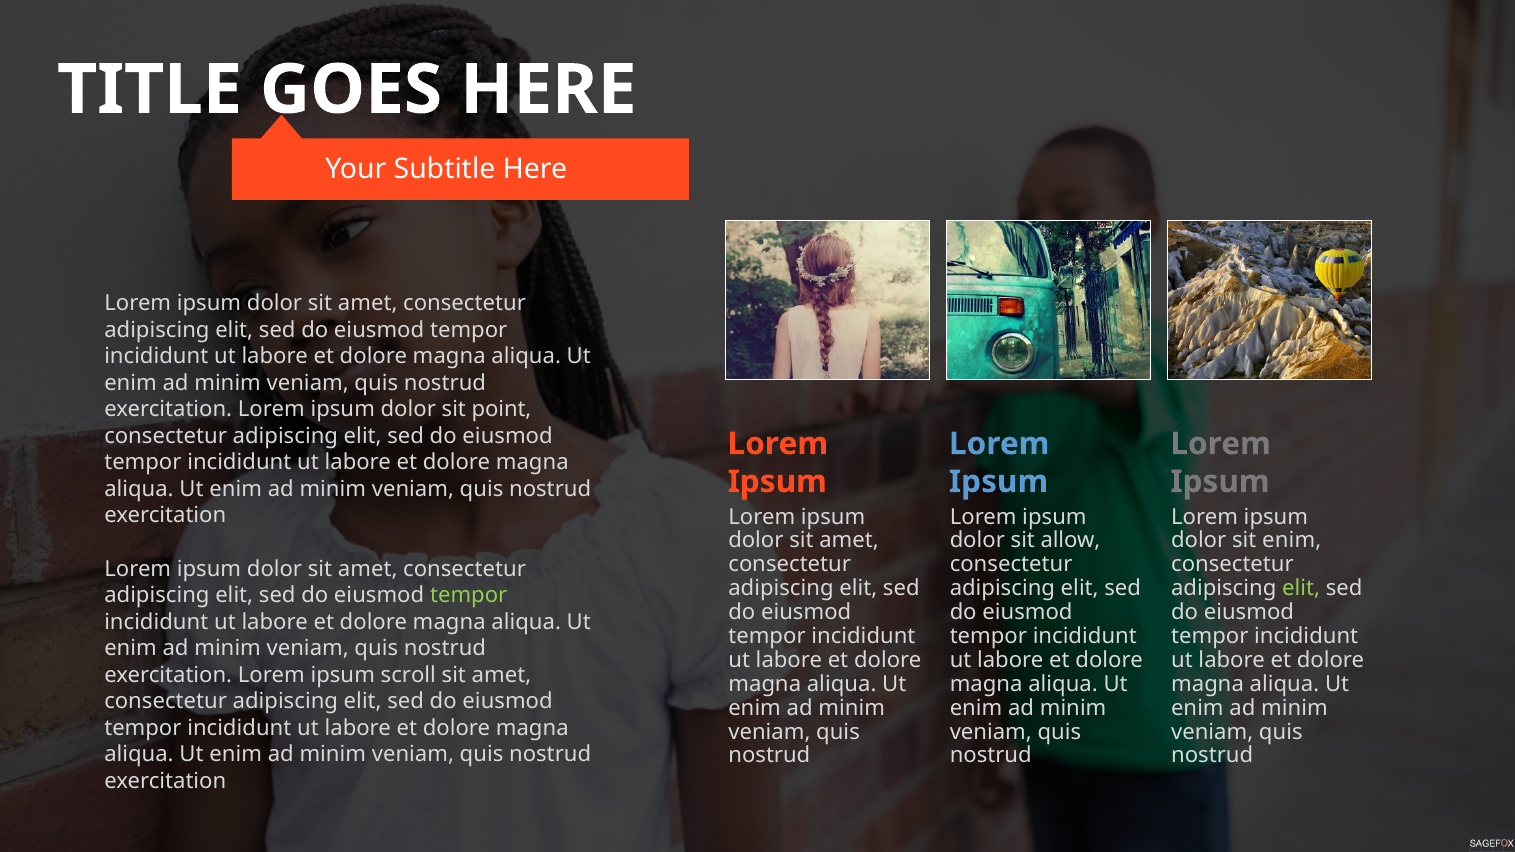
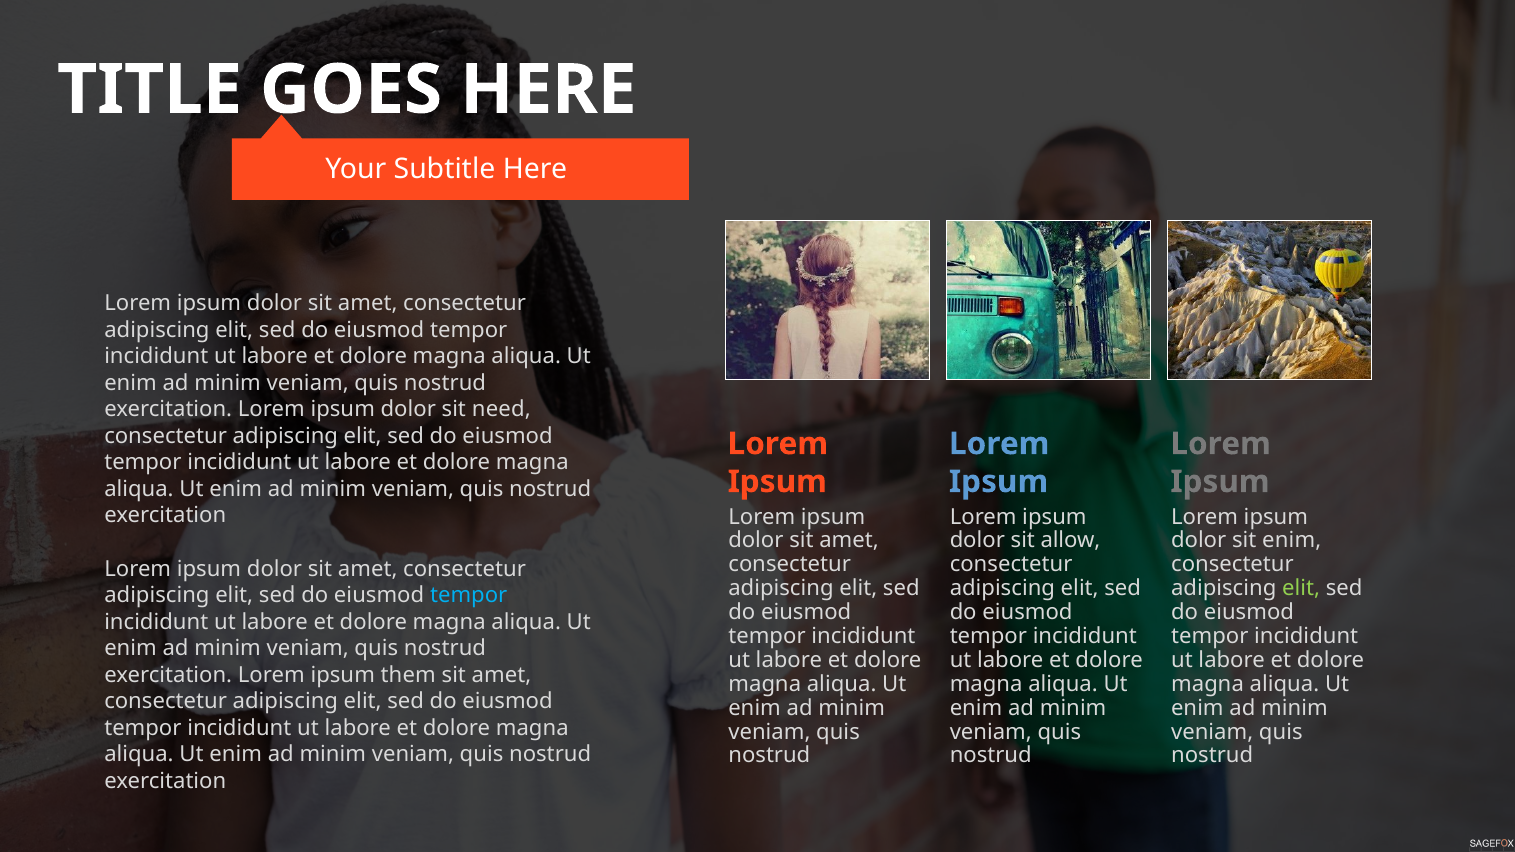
point: point -> need
tempor at (469, 595) colour: light green -> light blue
scroll: scroll -> them
